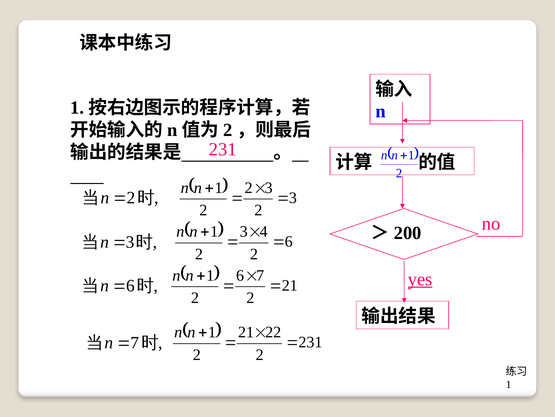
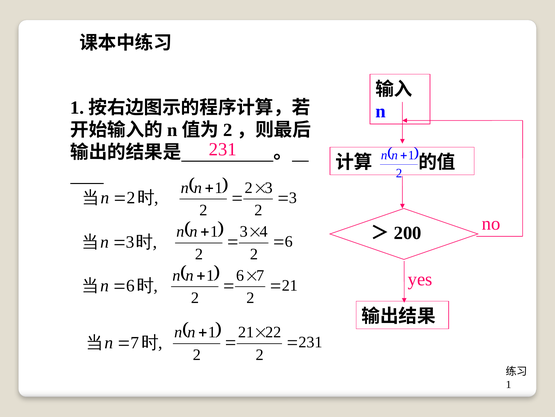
yes underline: present -> none
